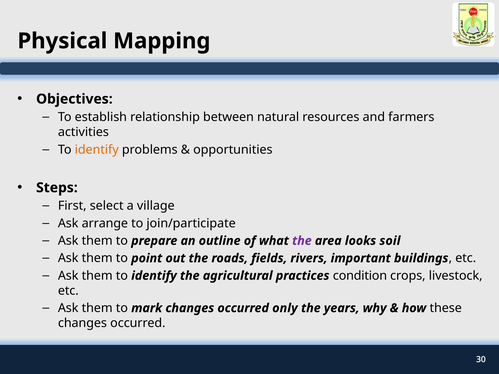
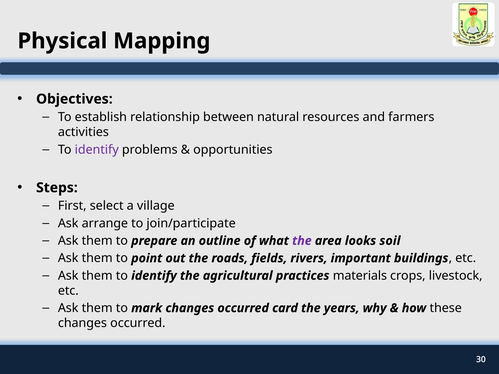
identify at (97, 150) colour: orange -> purple
condition: condition -> materials
only: only -> card
